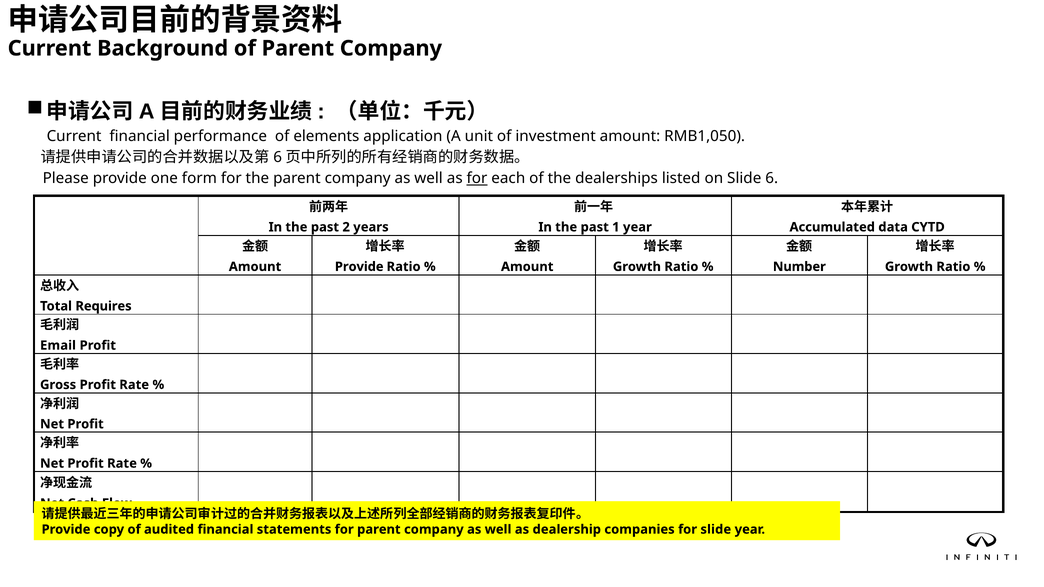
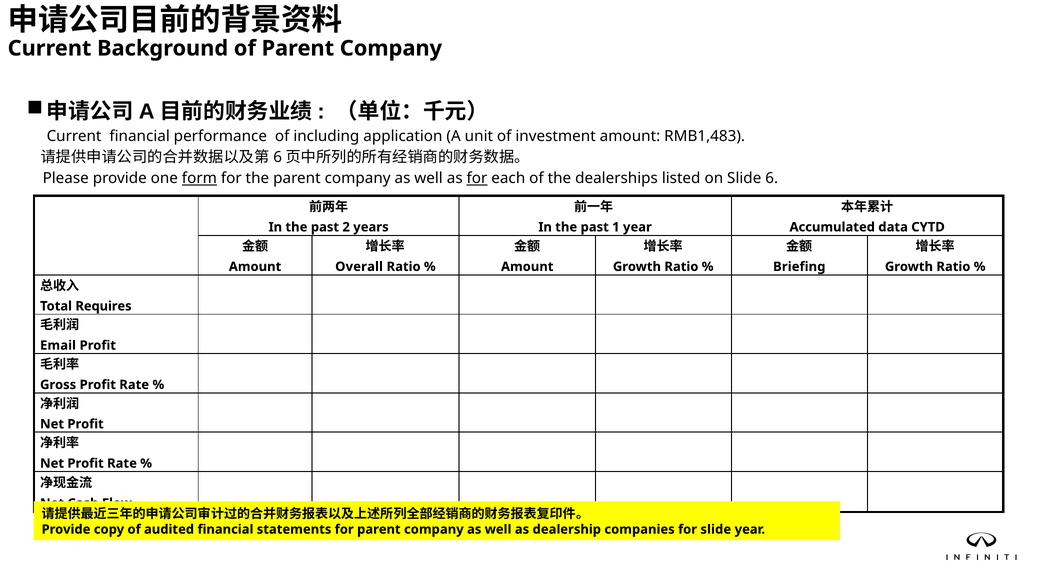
elements: elements -> including
RMB1,050: RMB1,050 -> RMB1,483
form underline: none -> present
Provide at (359, 267): Provide -> Overall
Number: Number -> Briefing
